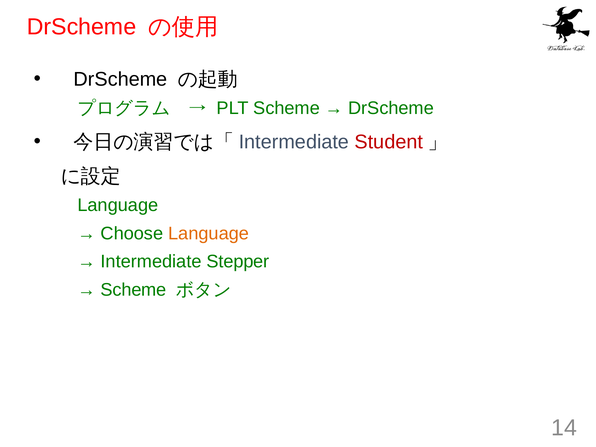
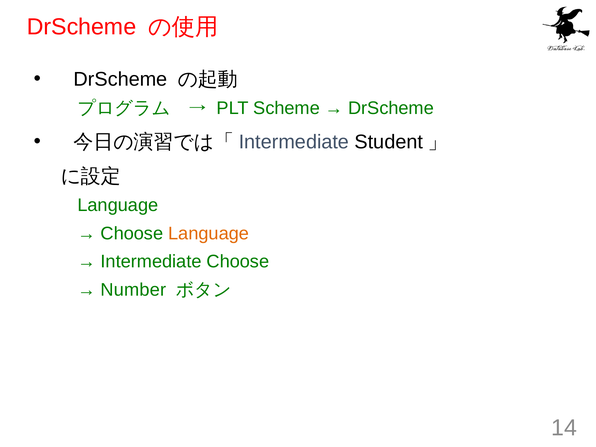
Student colour: red -> black
Intermediate Stepper: Stepper -> Choose
Scheme at (134, 290): Scheme -> Number
